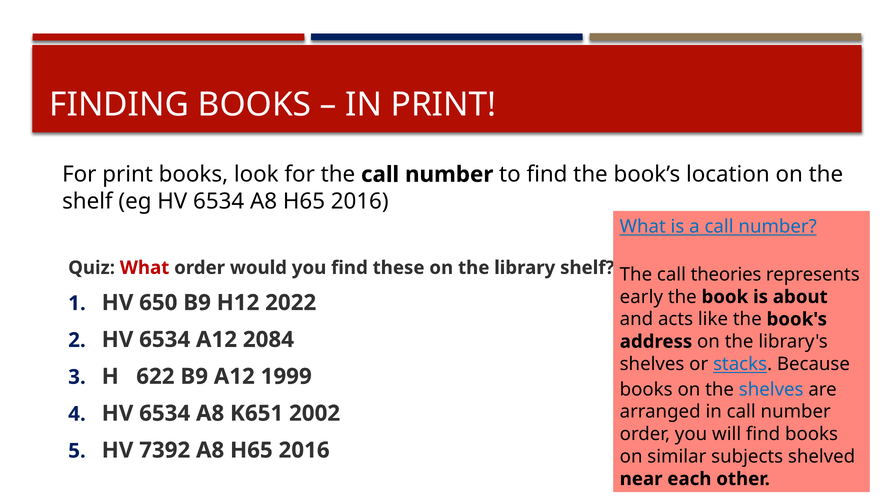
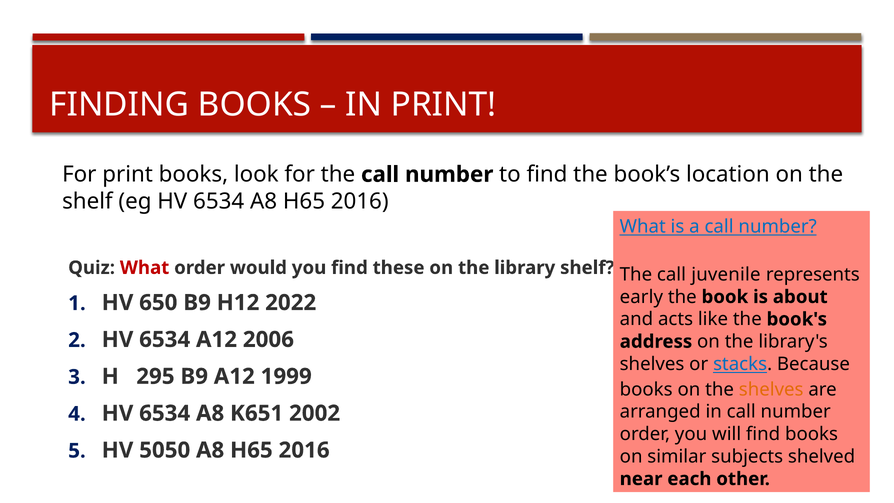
theories: theories -> juvenile
2084: 2084 -> 2006
622: 622 -> 295
shelves at (771, 389) colour: blue -> orange
7392: 7392 -> 5050
